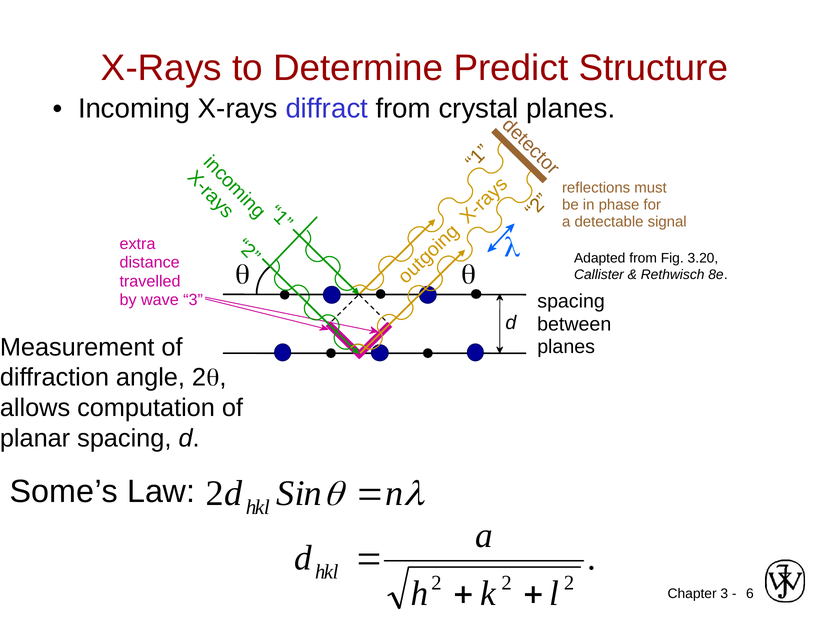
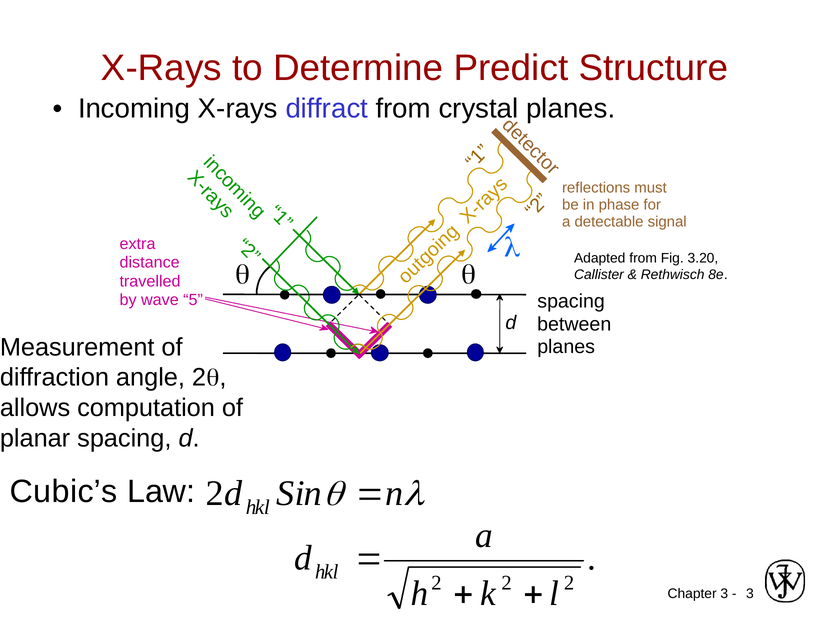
wave 3: 3 -> 5
Some’s: Some’s -> Cubic’s
6 at (750, 594): 6 -> 3
